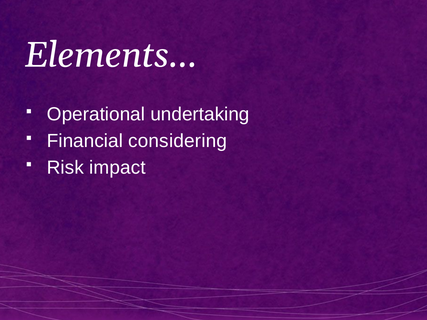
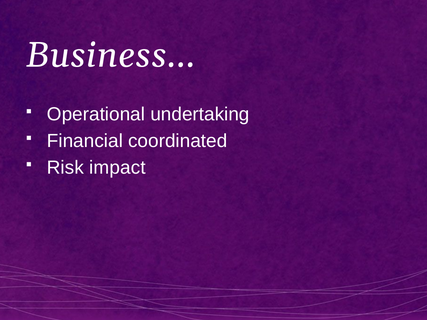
Elements…: Elements… -> Business…
considering: considering -> coordinated
